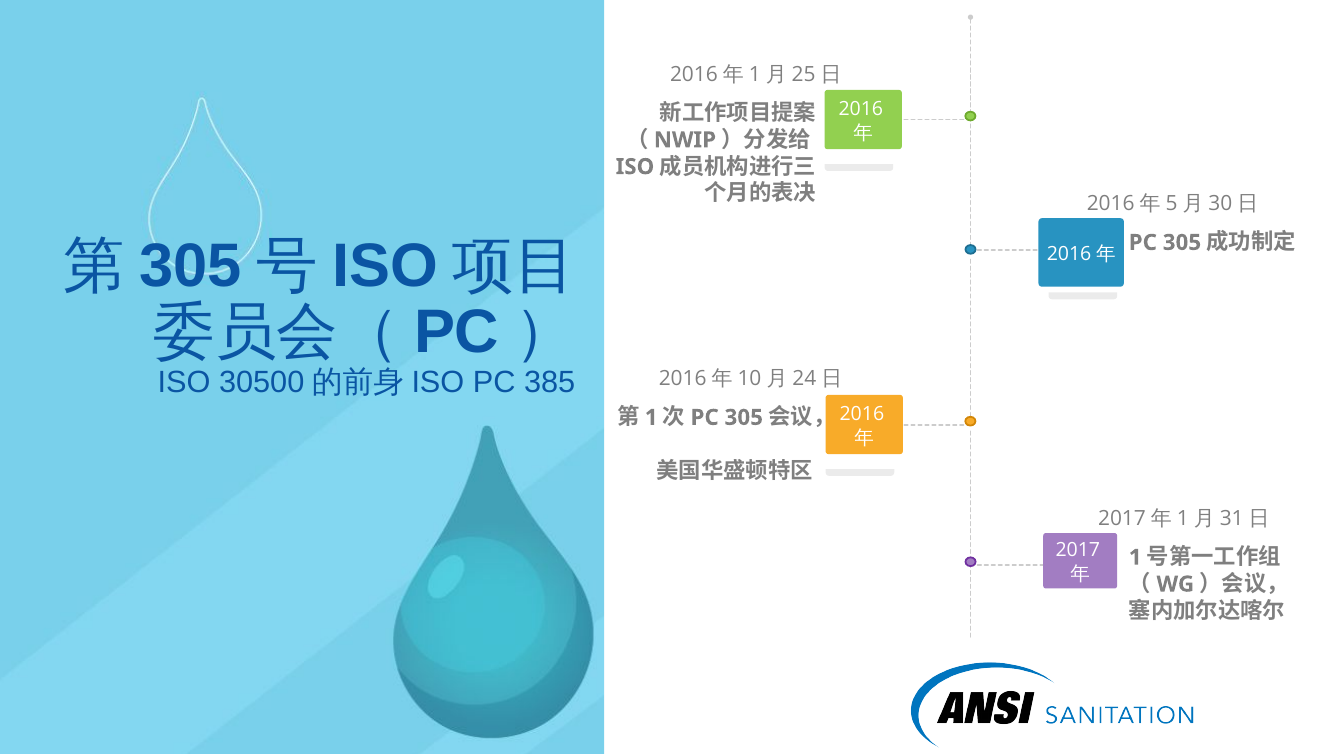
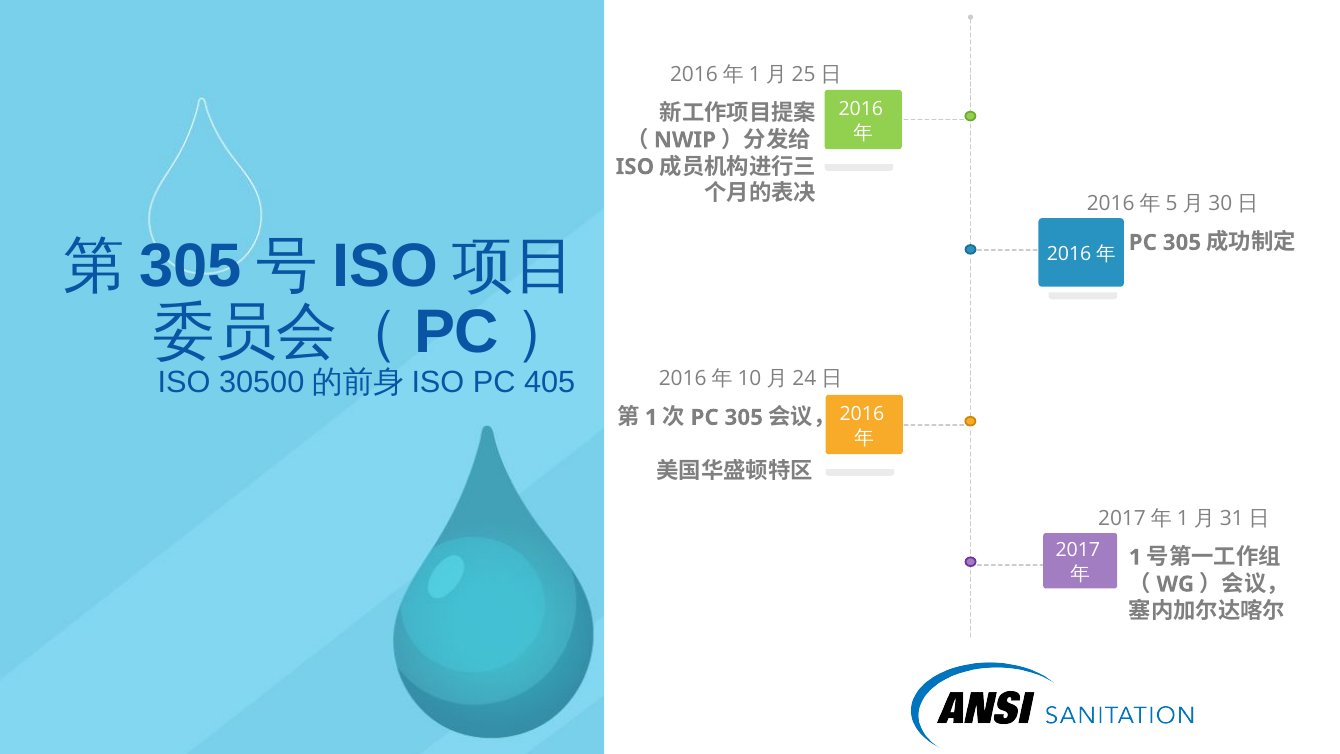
385: 385 -> 405
